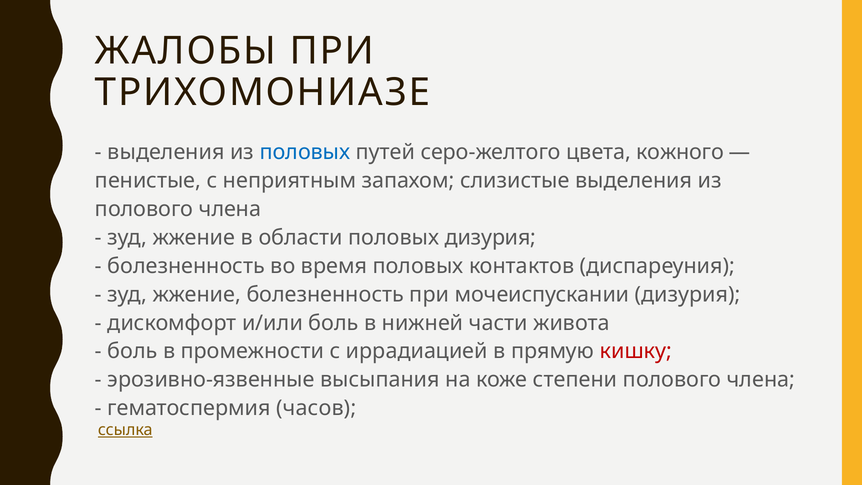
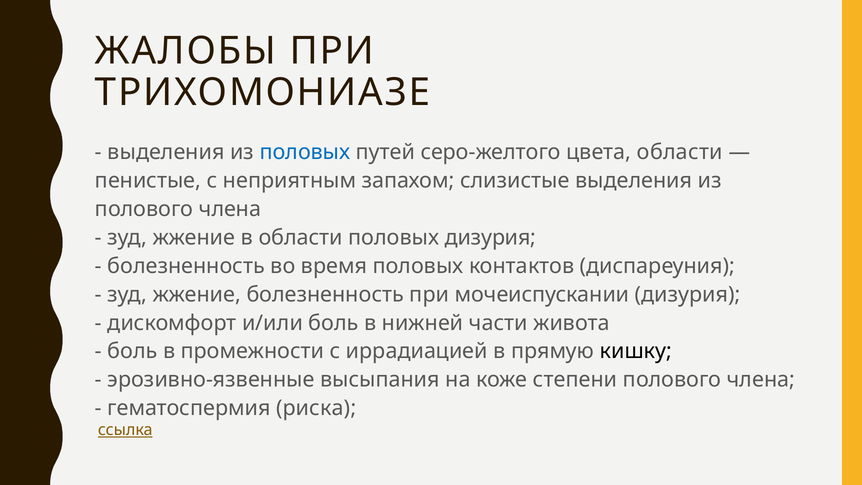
цвета кожного: кожного -> области
кишку colour: red -> black
часов: часов -> риска
